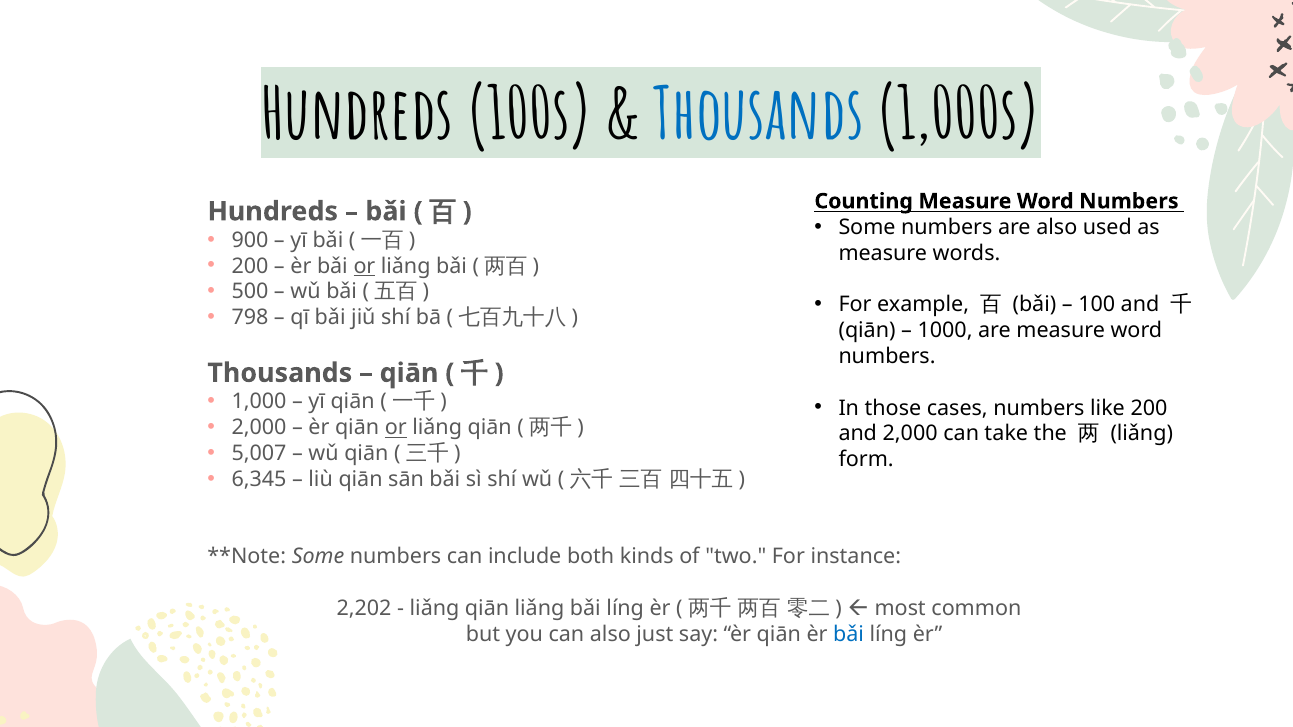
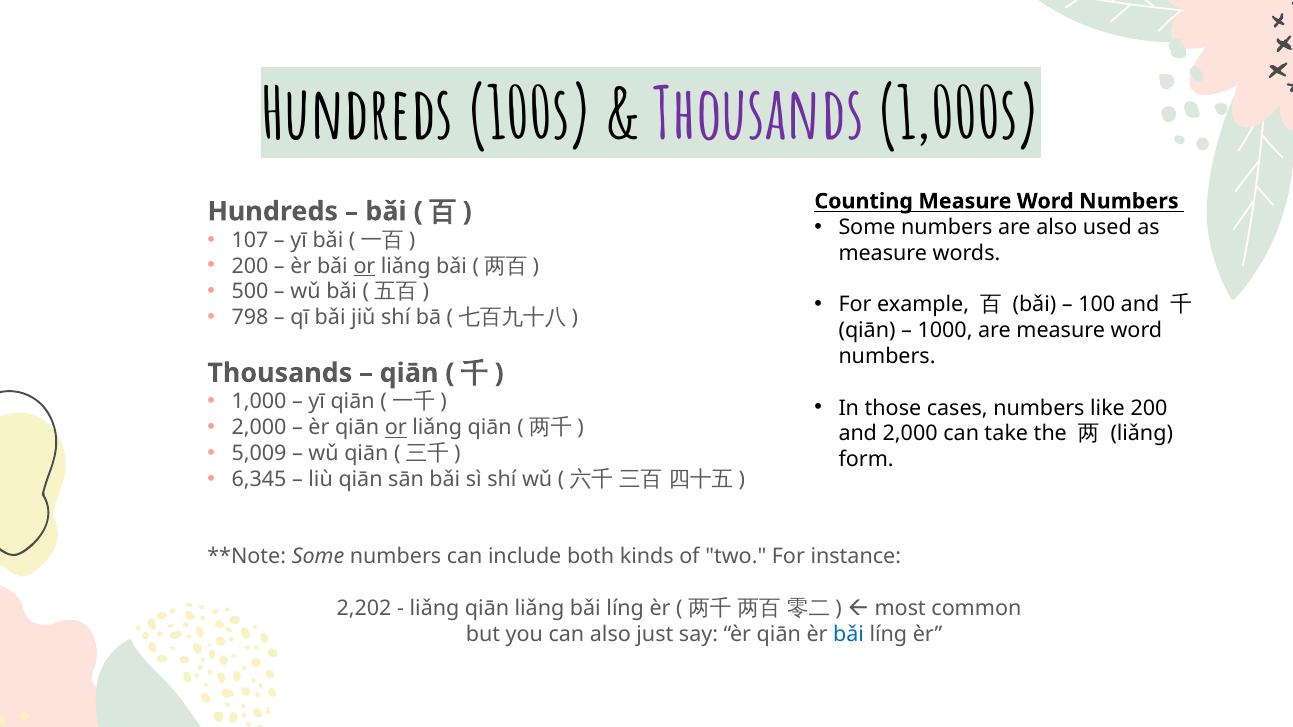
Thousands at (759, 116) colour: blue -> purple
900: 900 -> 107
5,007: 5,007 -> 5,009
